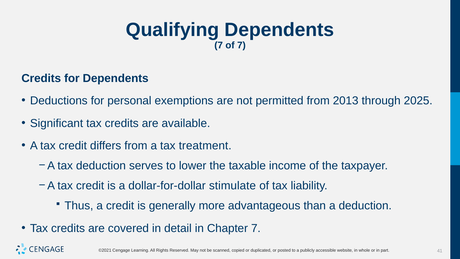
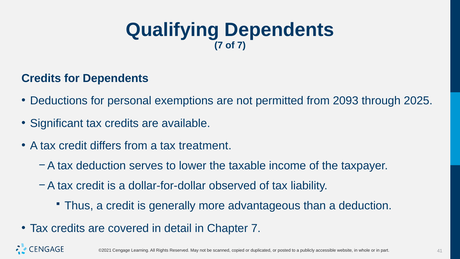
2013: 2013 -> 2093
stimulate: stimulate -> observed
